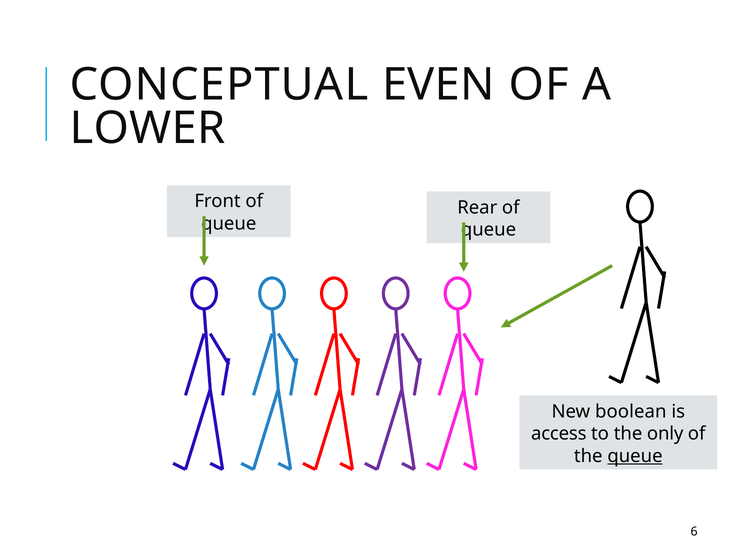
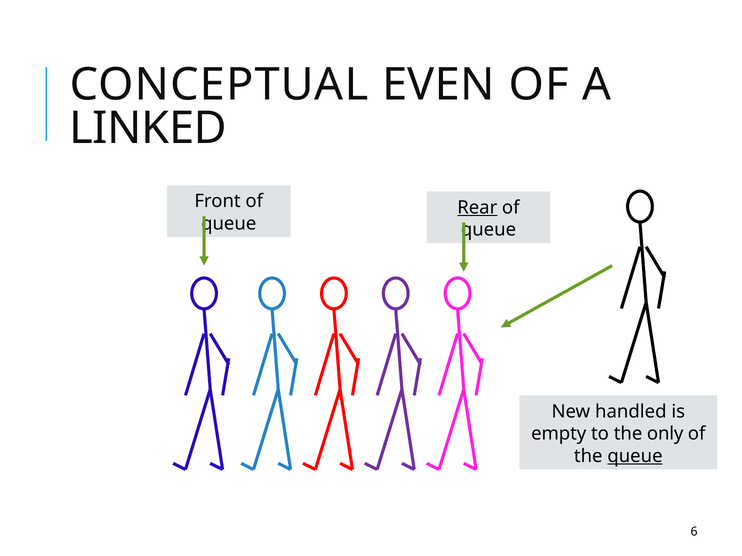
LOWER: LOWER -> LINKED
Rear underline: none -> present
boolean: boolean -> handled
access: access -> empty
